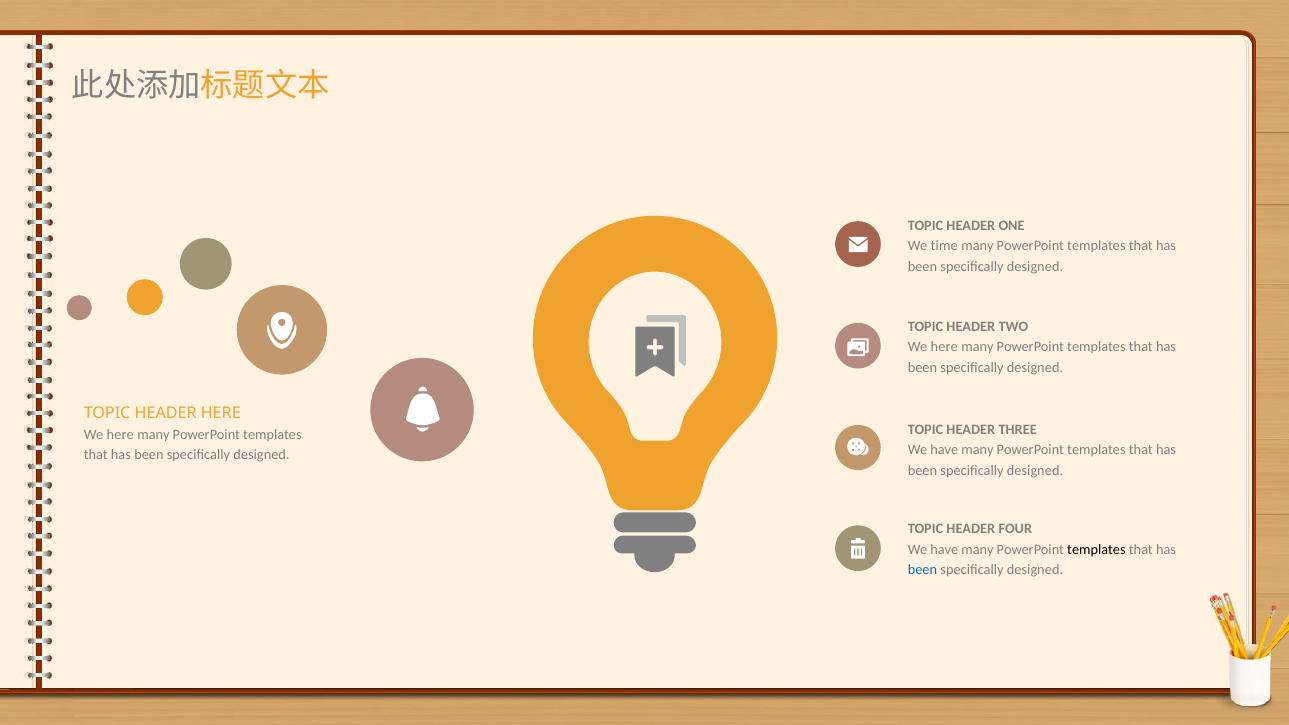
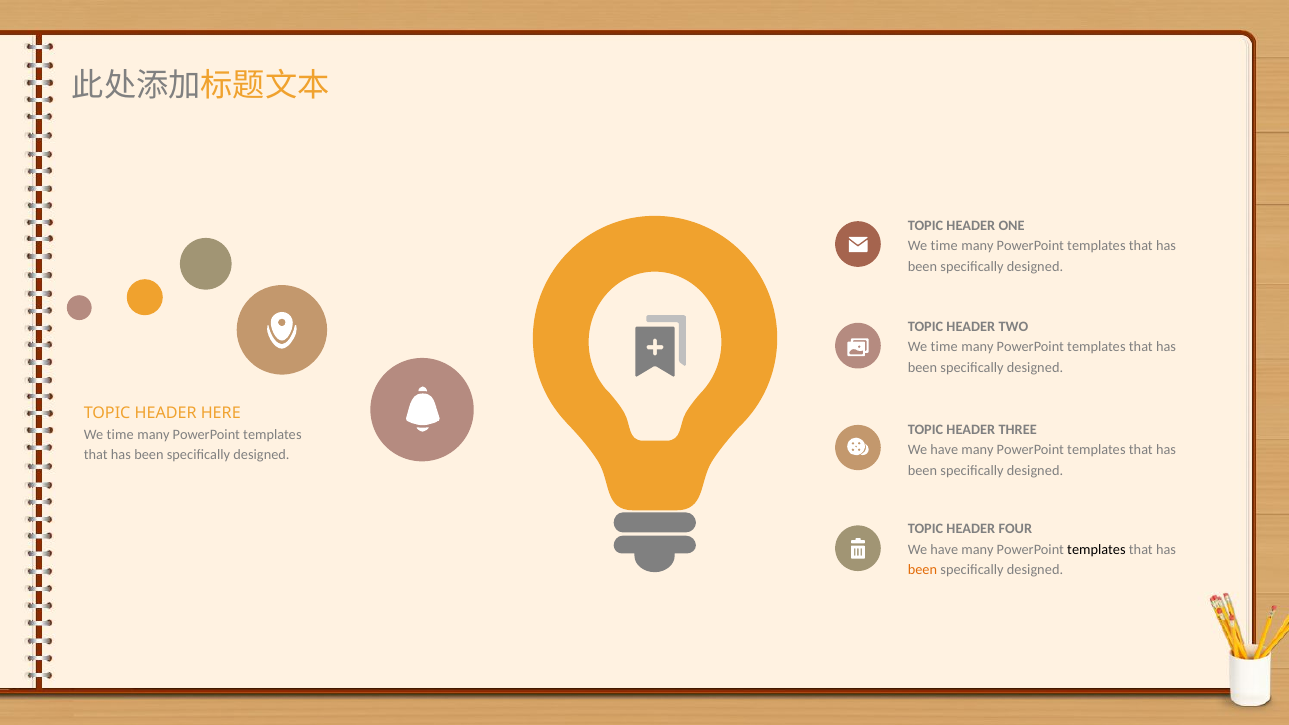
here at (944, 347): here -> time
here at (120, 435): here -> time
been at (922, 570) colour: blue -> orange
